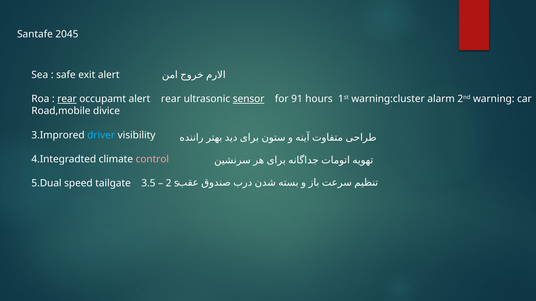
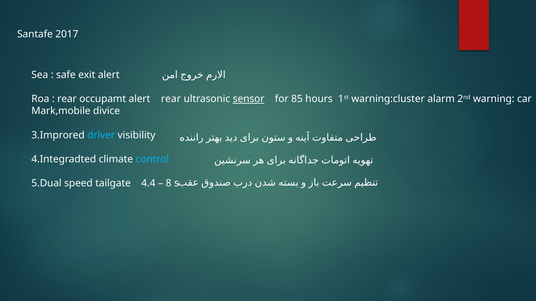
2045: 2045 -> 2017
rear at (67, 99) underline: present -> none
91: 91 -> 85
Road,mobile: Road,mobile -> Mark,mobile
control colour: pink -> light blue
3.5: 3.5 -> 4.4
2: 2 -> 8
